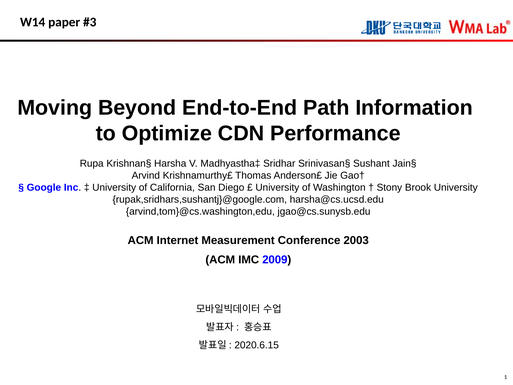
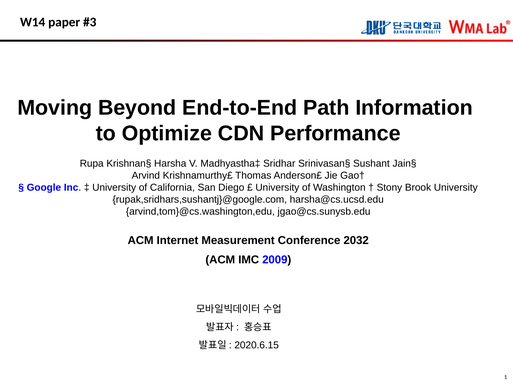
2003: 2003 -> 2032
